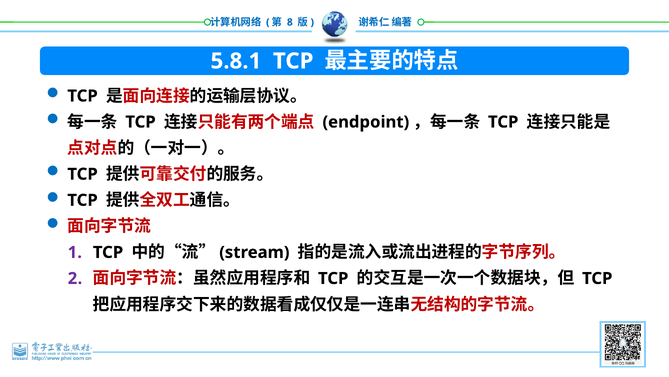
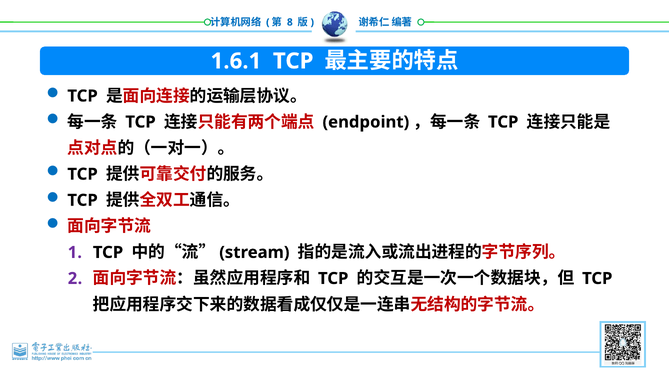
5.8.1: 5.8.1 -> 1.6.1
